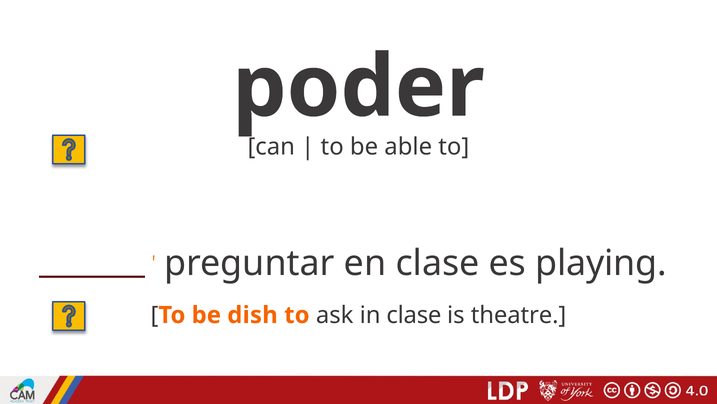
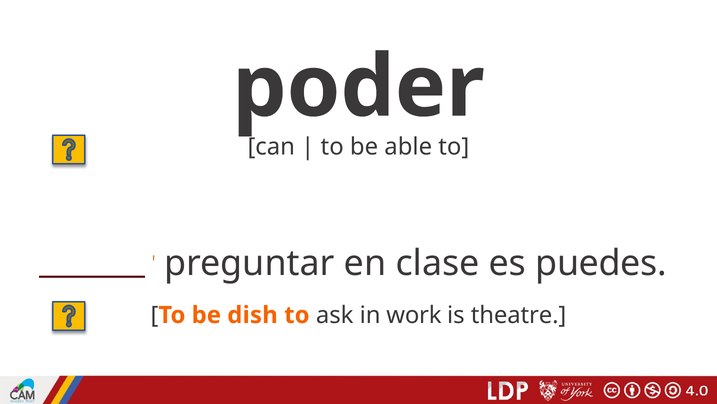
playing: playing -> puedes
in clase: clase -> work
